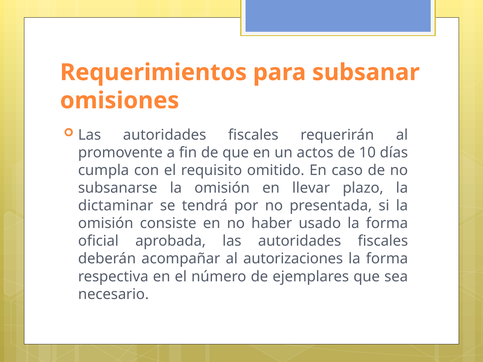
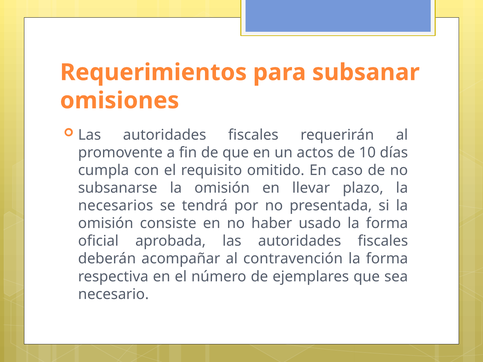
dictaminar: dictaminar -> necesarios
autorizaciones: autorizaciones -> contravención
